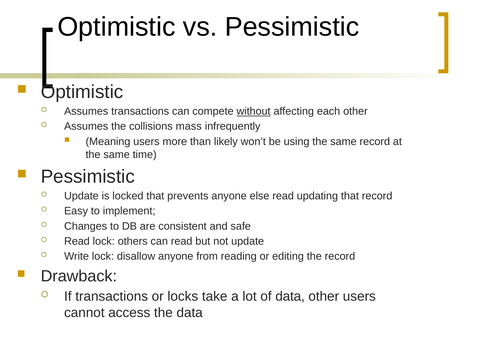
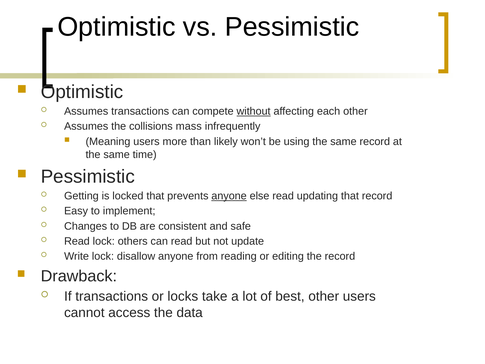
Update at (81, 196): Update -> Getting
anyone at (229, 196) underline: none -> present
of data: data -> best
